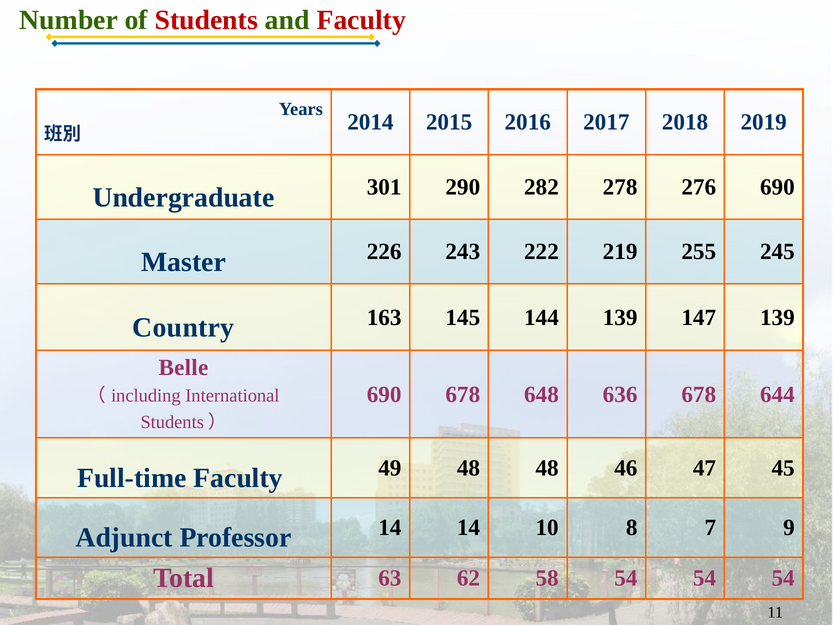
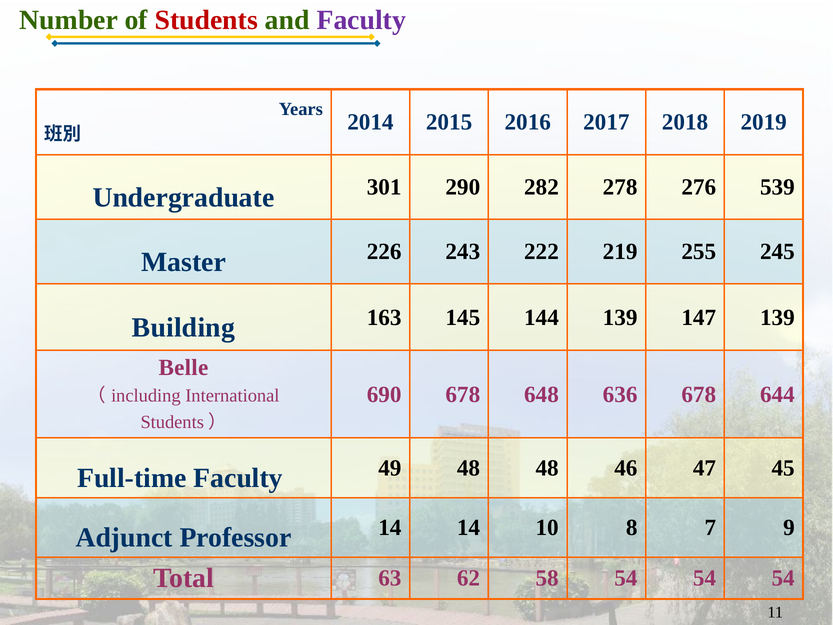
Faculty at (361, 20) colour: red -> purple
276 690: 690 -> 539
Country: Country -> Building
